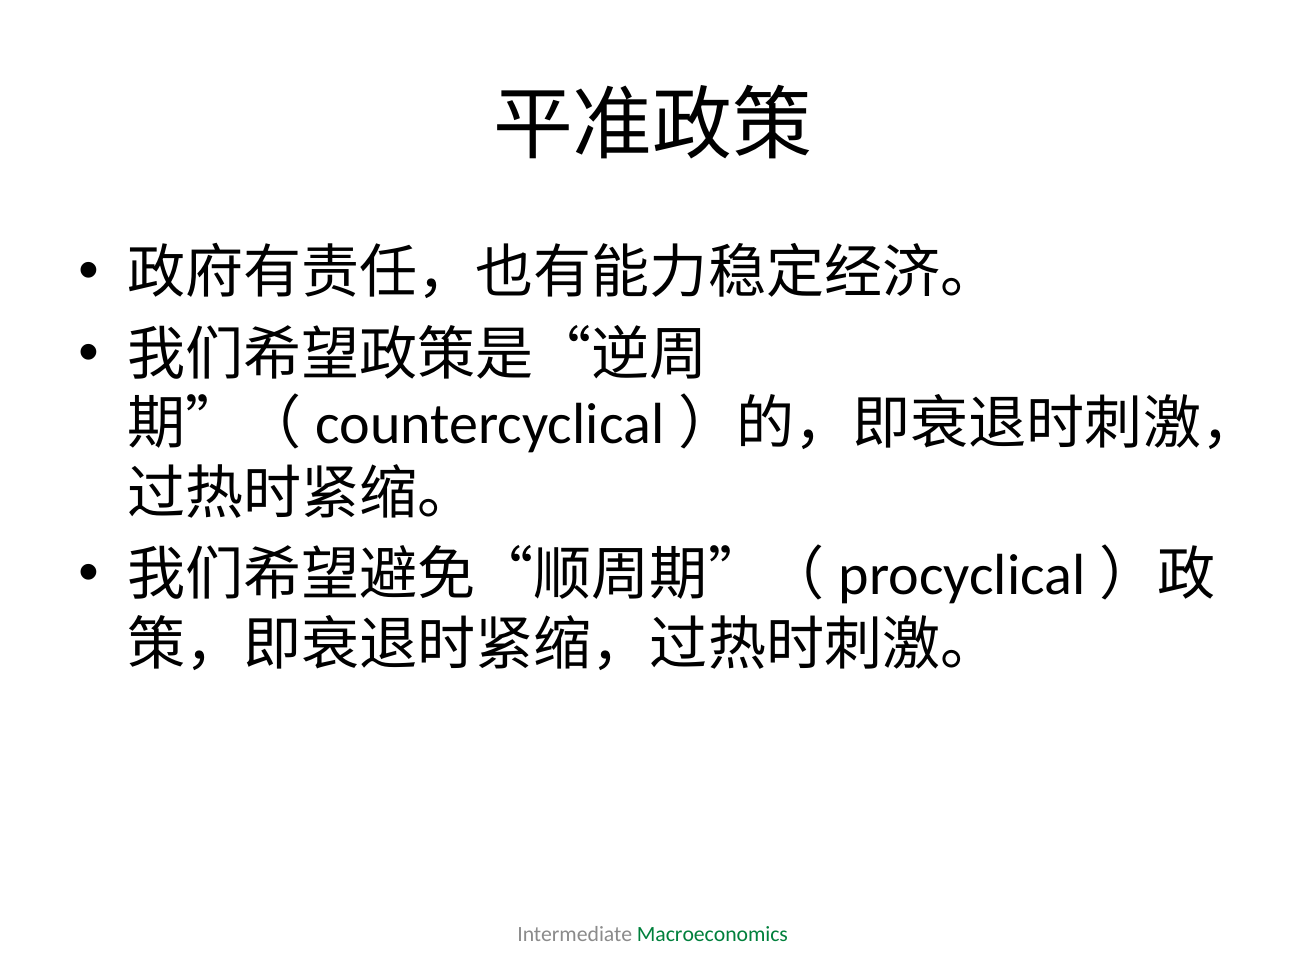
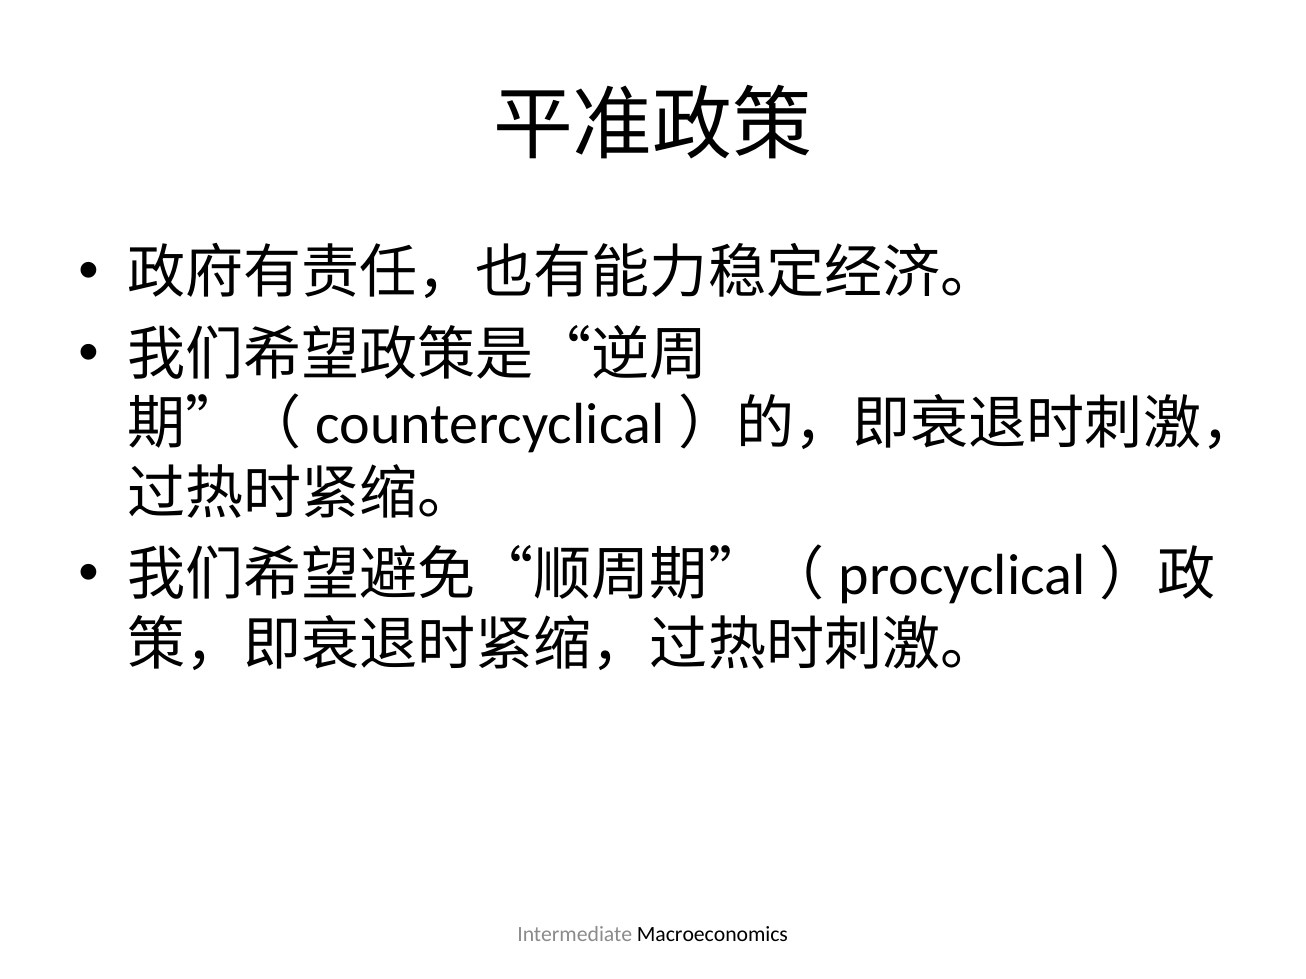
Macroeconomics colour: green -> black
